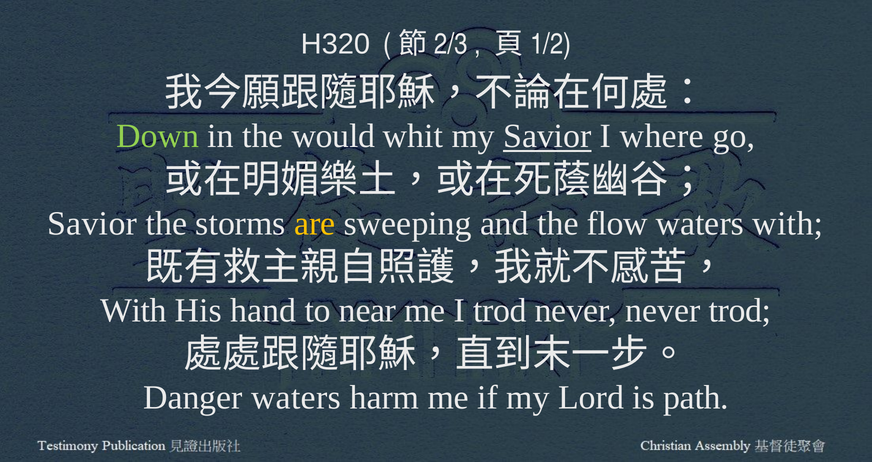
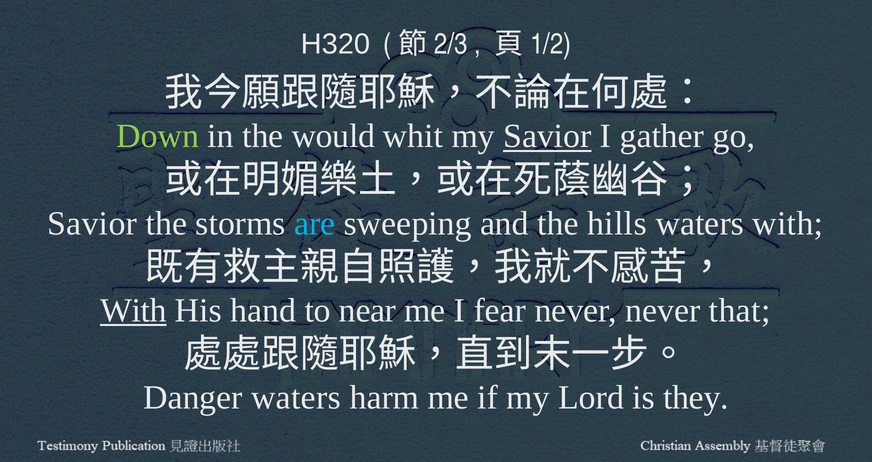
where: where -> gather
are colour: yellow -> light blue
flow: flow -> hills
With at (134, 311) underline: none -> present
I trod: trod -> fear
never trod: trod -> that
path: path -> they
